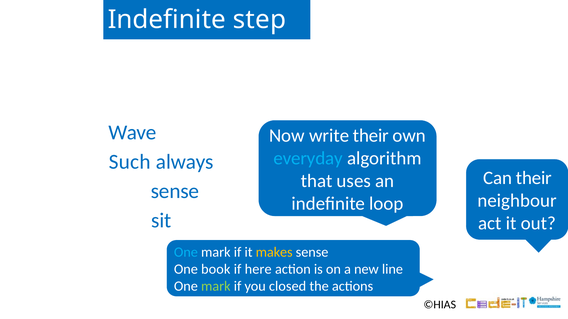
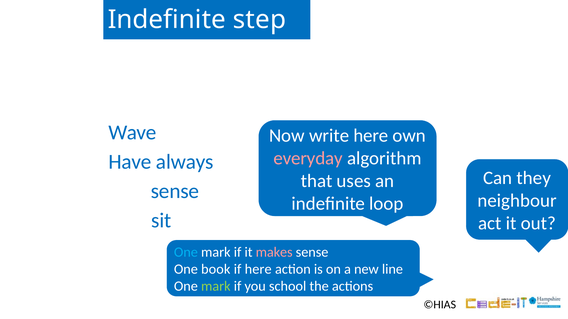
write their: their -> here
everyday colour: light blue -> pink
Such: Such -> Have
Can their: their -> they
makes colour: yellow -> pink
closed: closed -> school
